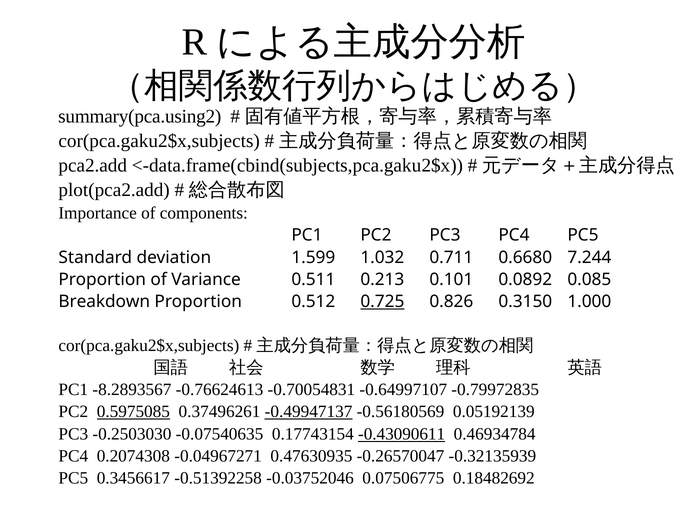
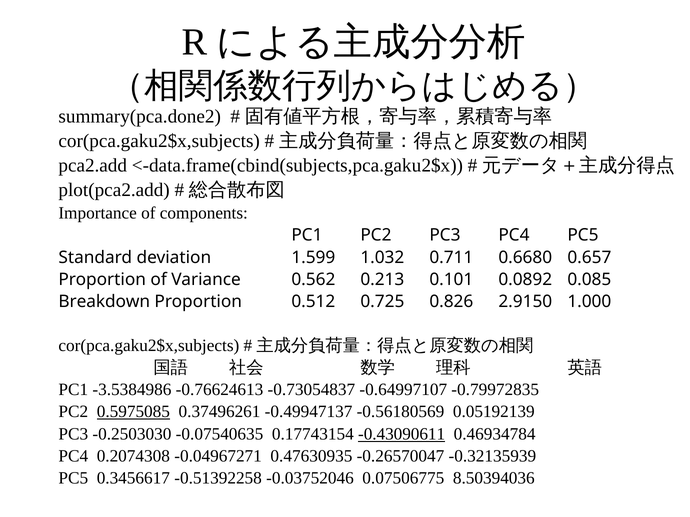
summary(pca.using2: summary(pca.using2 -> summary(pca.done2
7.244: 7.244 -> 0.657
0.511: 0.511 -> 0.562
0.725 underline: present -> none
0.3150: 0.3150 -> 2.9150
-8.2893567: -8.2893567 -> -3.5384986
-0.70054831: -0.70054831 -> -0.73054837
-0.49947137 underline: present -> none
0.18482692: 0.18482692 -> 8.50394036
